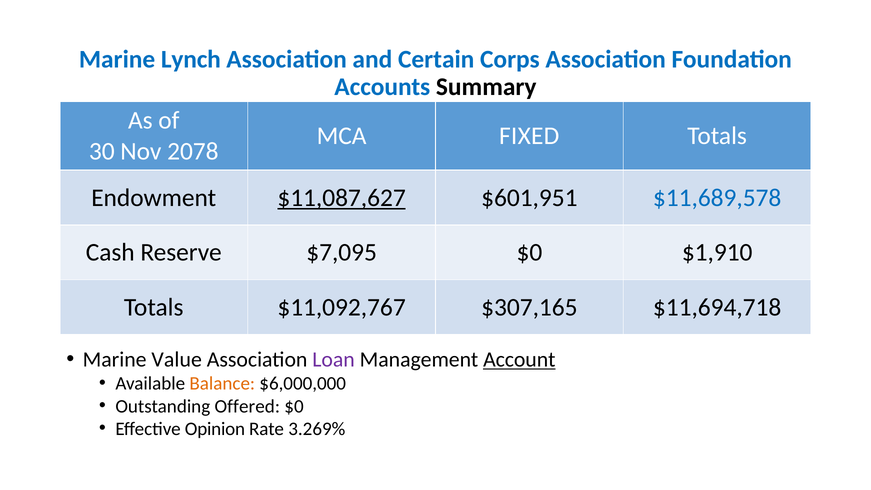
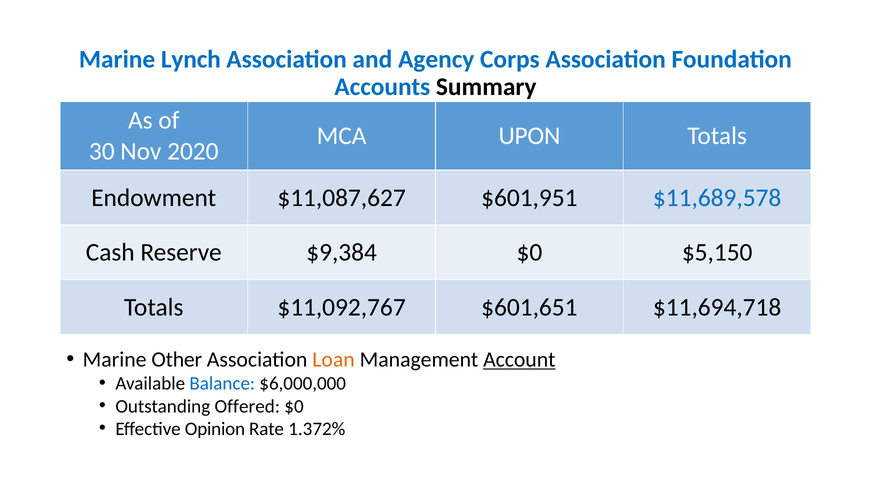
Certain: Certain -> Agency
FIXED: FIXED -> UPON
2078: 2078 -> 2020
$11,087,627 underline: present -> none
$7,095: $7,095 -> $9,384
$1,910: $1,910 -> $5,150
$307,165: $307,165 -> $601,651
Value: Value -> Other
Loan colour: purple -> orange
Balance colour: orange -> blue
3.269%: 3.269% -> 1.372%
